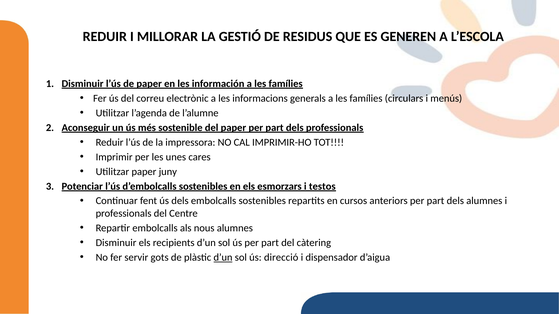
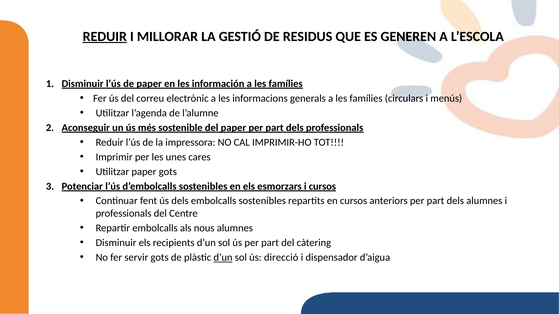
REDUIR at (105, 37) underline: none -> present
paper juny: juny -> gots
i testos: testos -> cursos
